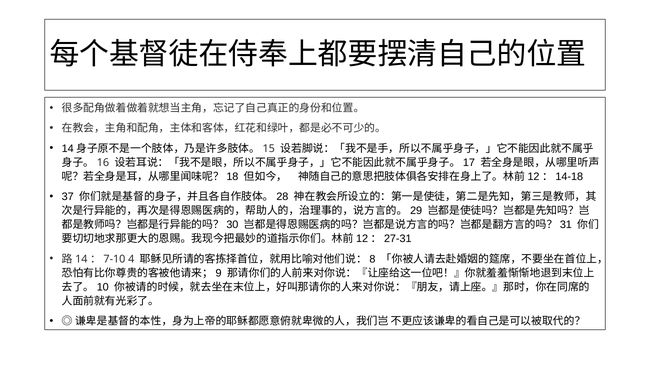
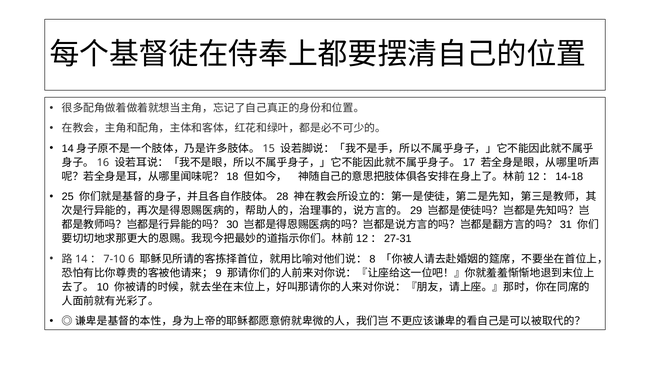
37: 37 -> 25
4: 4 -> 6
